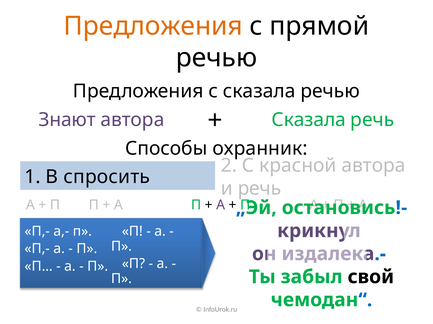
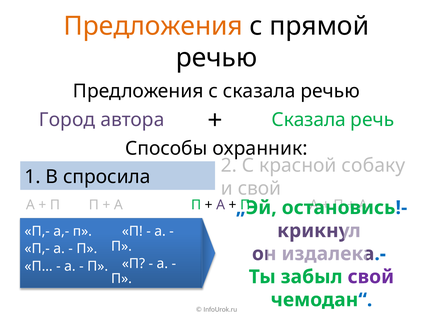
Знают: Знают -> Город
красной автора: автора -> собаку
спросить: спросить -> спросила
и речь: речь -> свой
свой at (371, 277) colour: black -> purple
